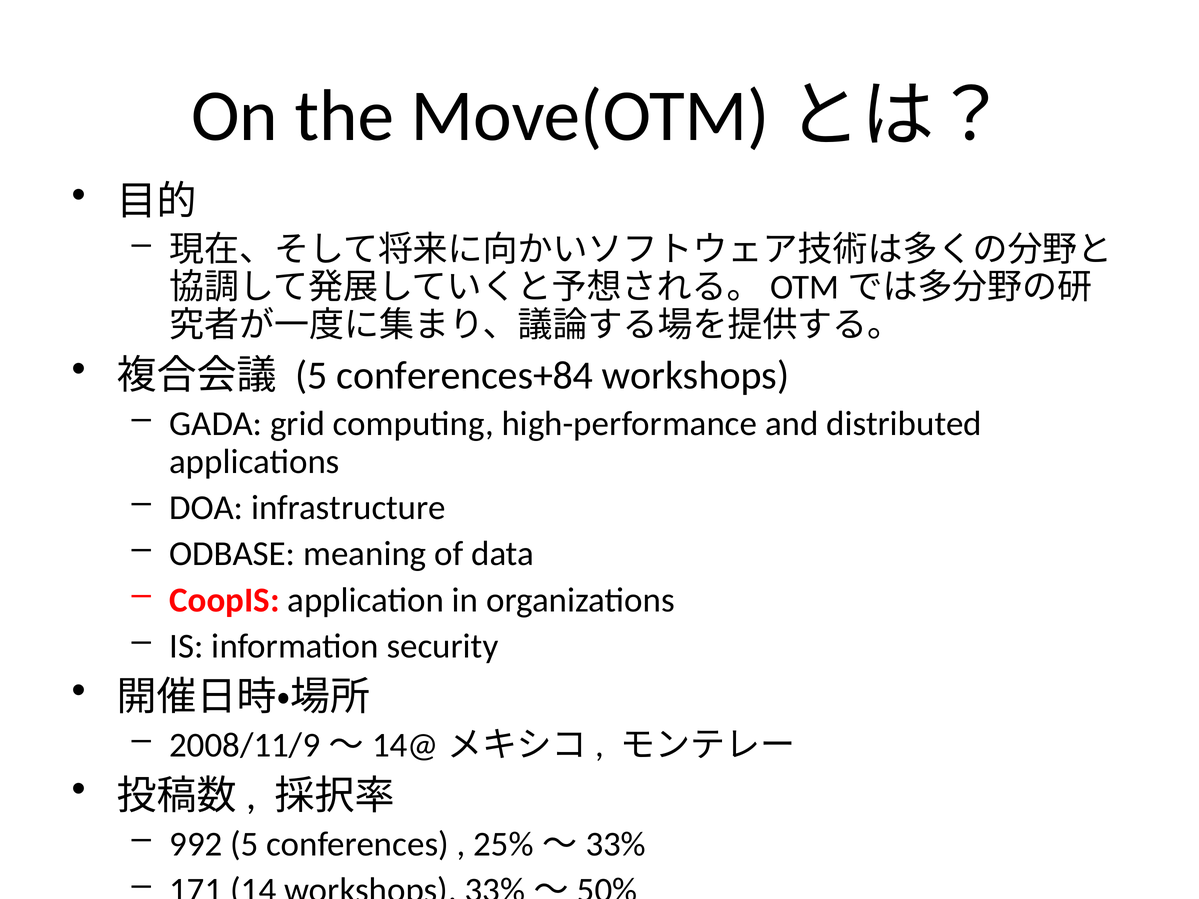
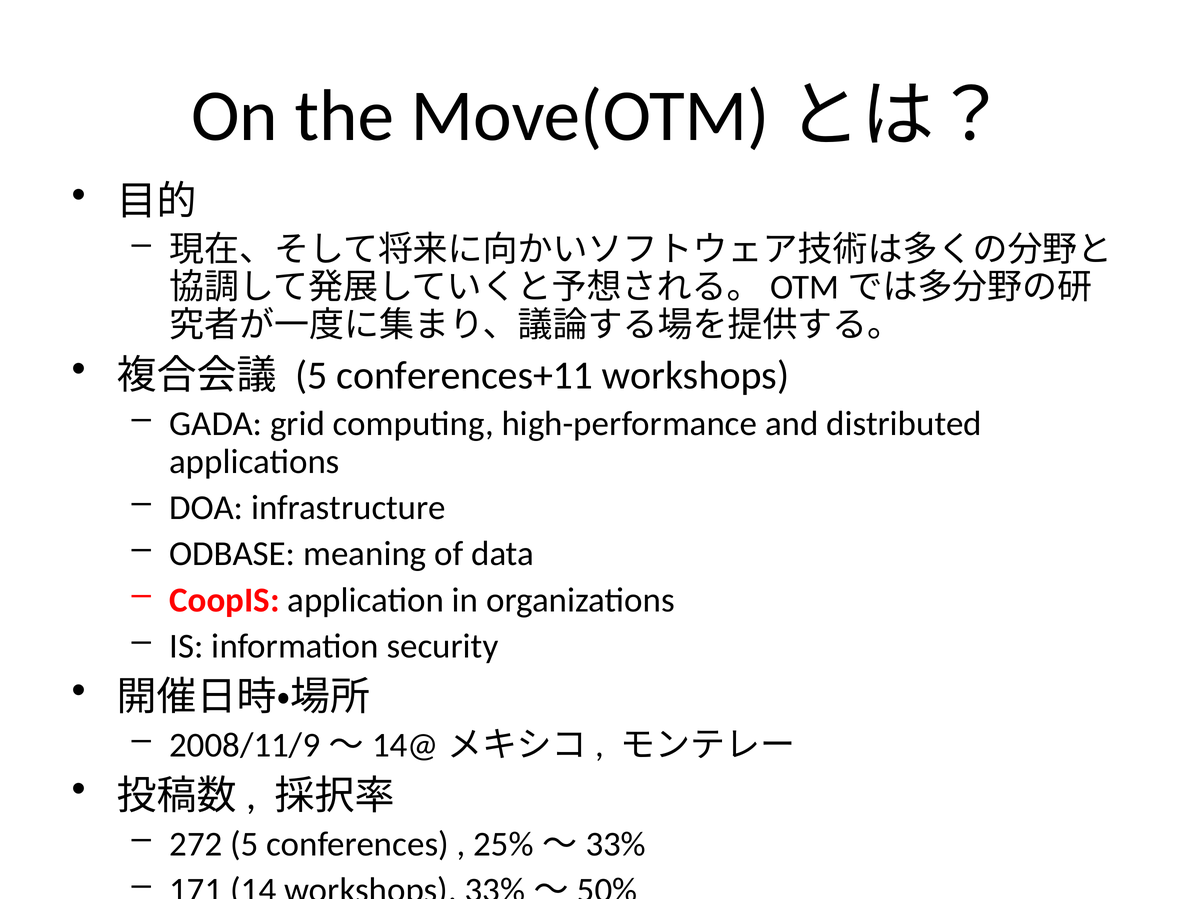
conferences+84: conferences+84 -> conferences+11
992: 992 -> 272
